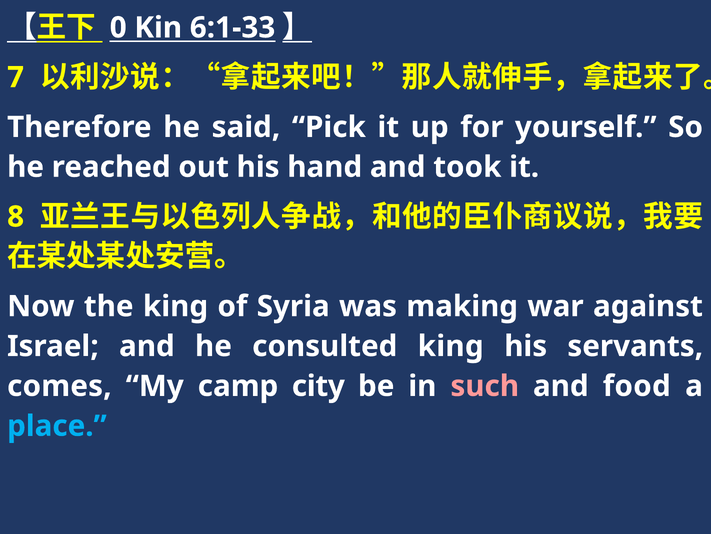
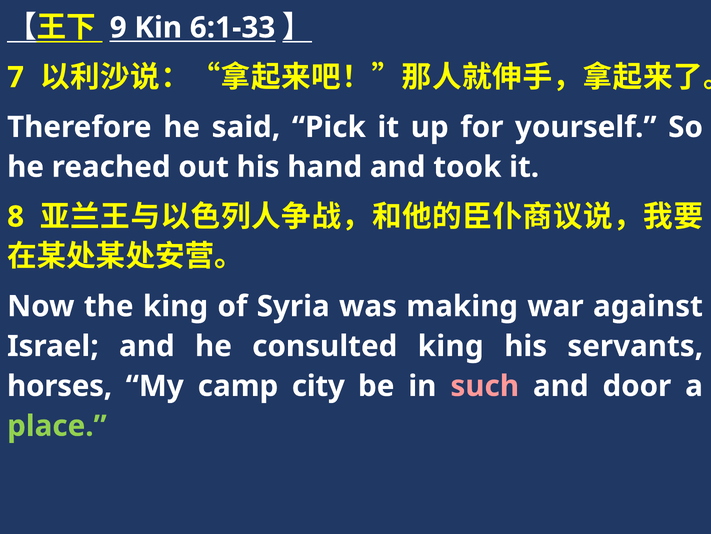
0: 0 -> 9
comes: comes -> horses
food: food -> door
place colour: light blue -> light green
